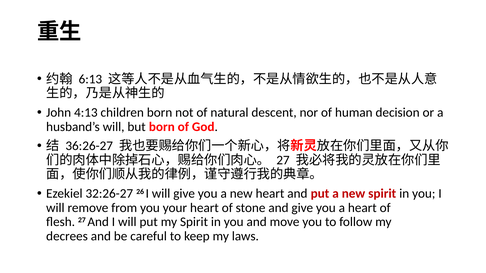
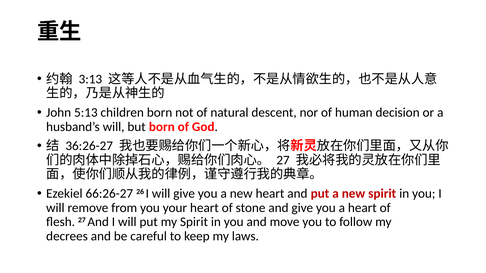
6:13: 6:13 -> 3:13
4:13: 4:13 -> 5:13
32:26-27: 32:26-27 -> 66:26-27
